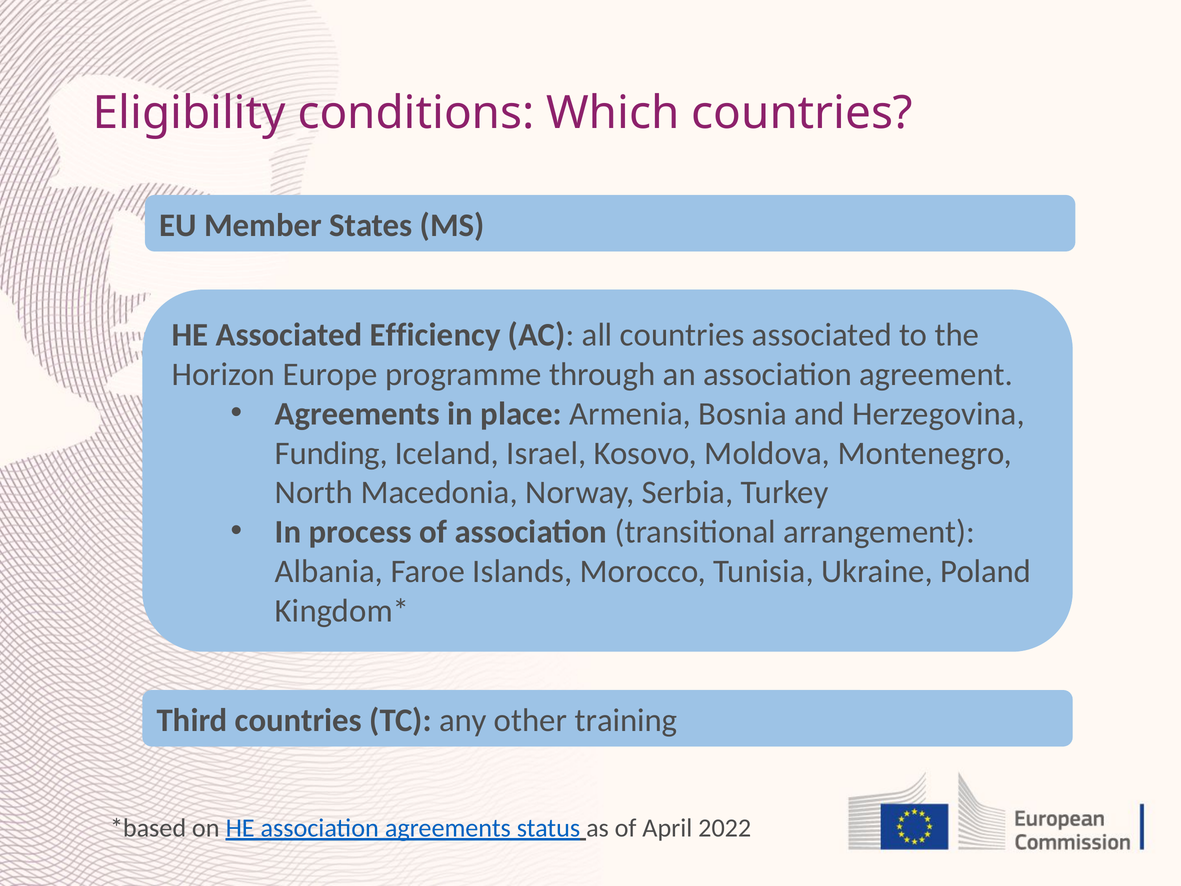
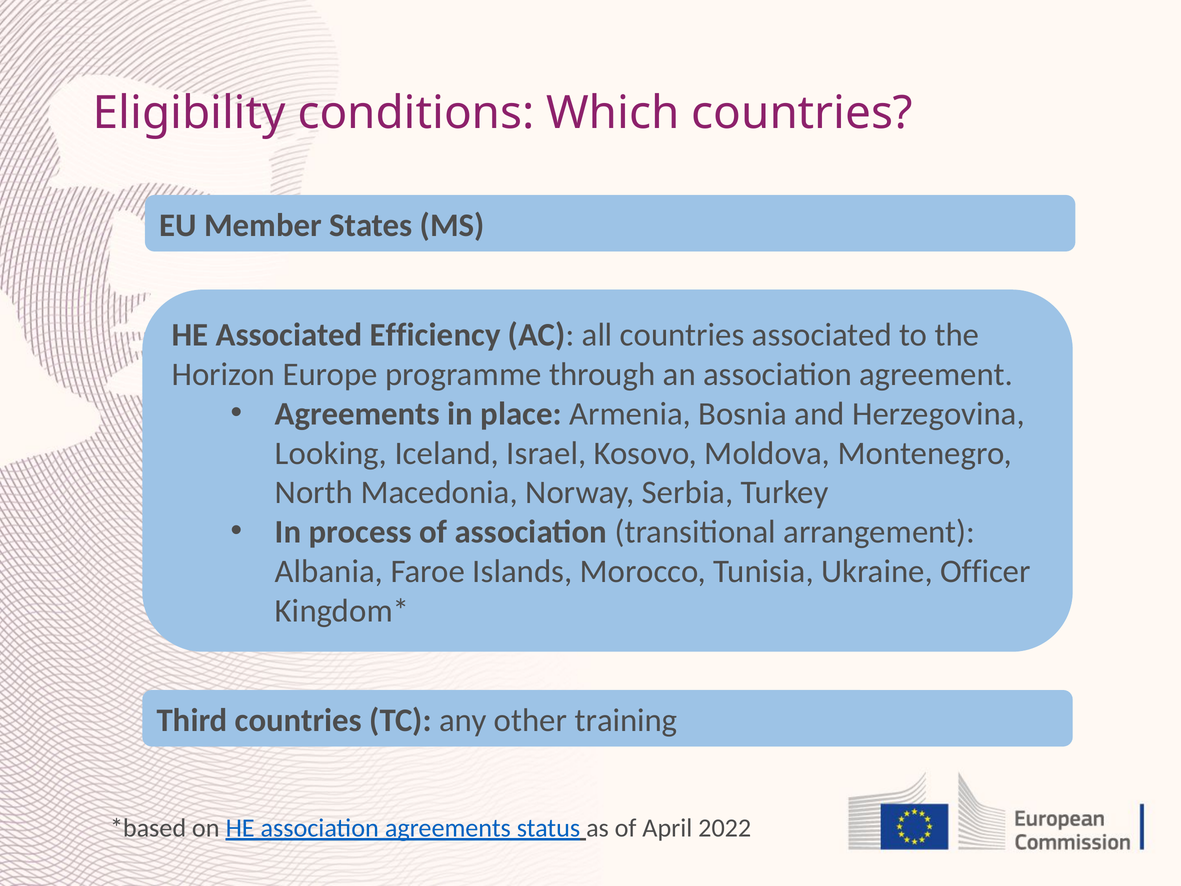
Funding: Funding -> Looking
Poland: Poland -> Officer
